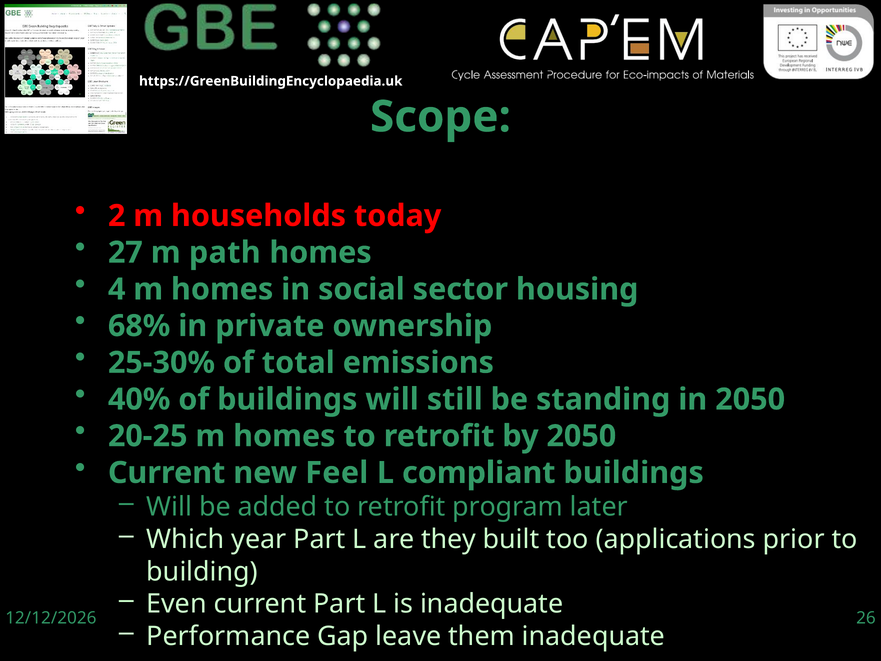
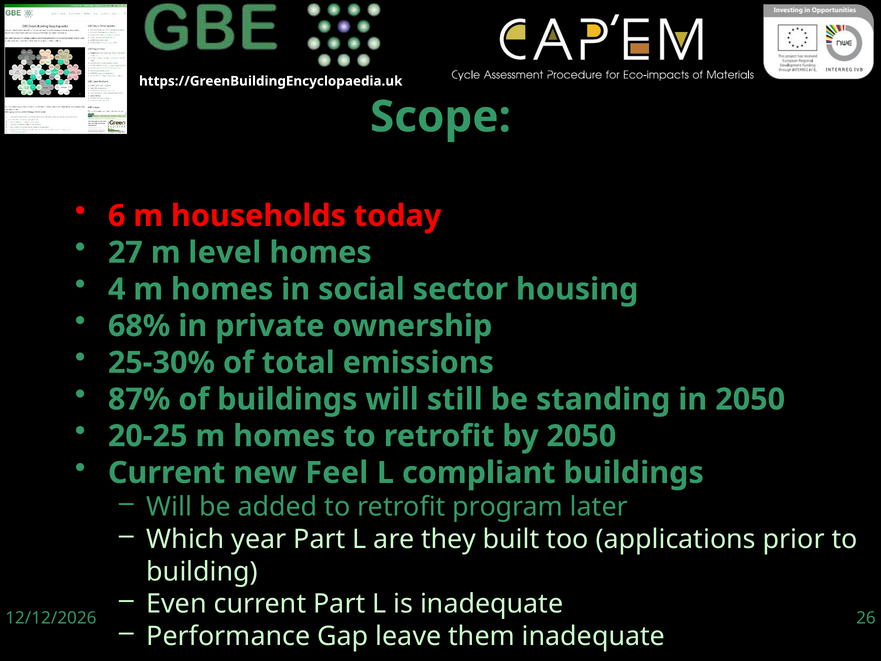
2: 2 -> 6
path: path -> level
40%: 40% -> 87%
